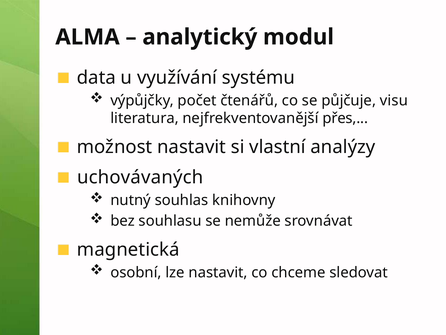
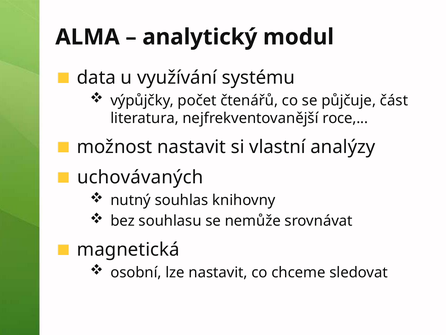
visu: visu -> část
přes: přes -> roce
